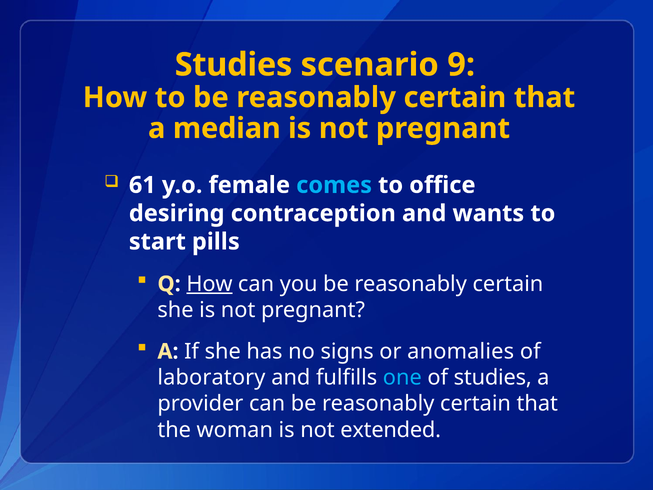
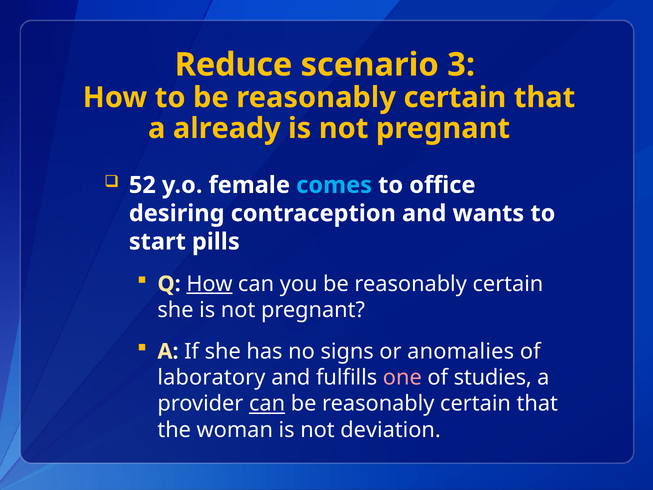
Studies at (234, 65): Studies -> Reduce
9: 9 -> 3
median: median -> already
61: 61 -> 52
one colour: light blue -> pink
can at (267, 404) underline: none -> present
extended: extended -> deviation
